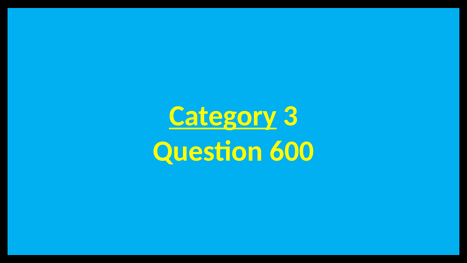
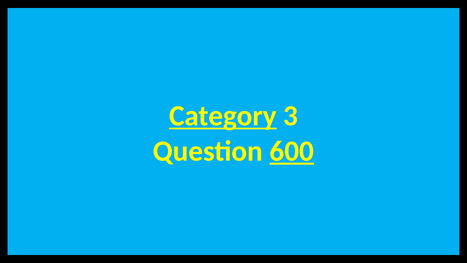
600 at (292, 151) underline: none -> present
